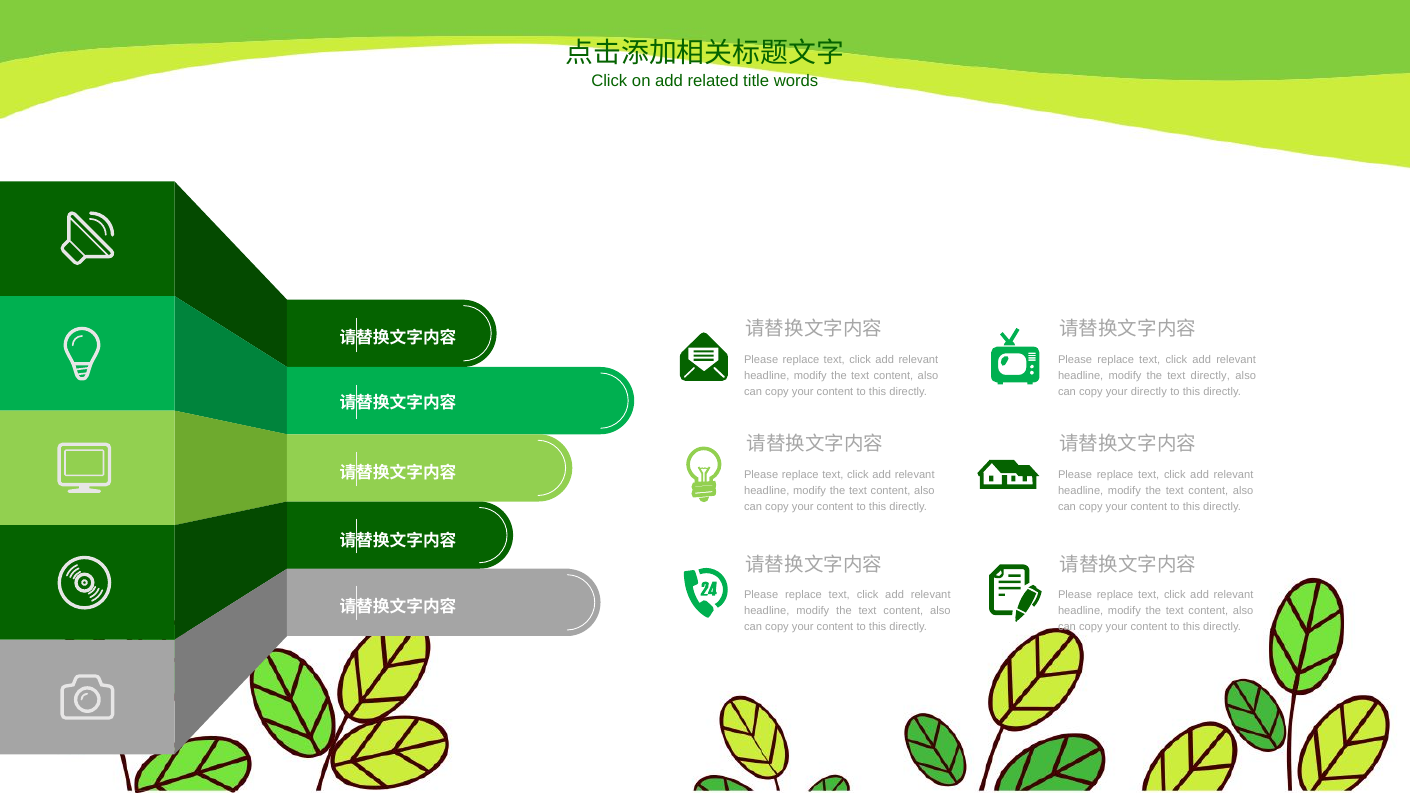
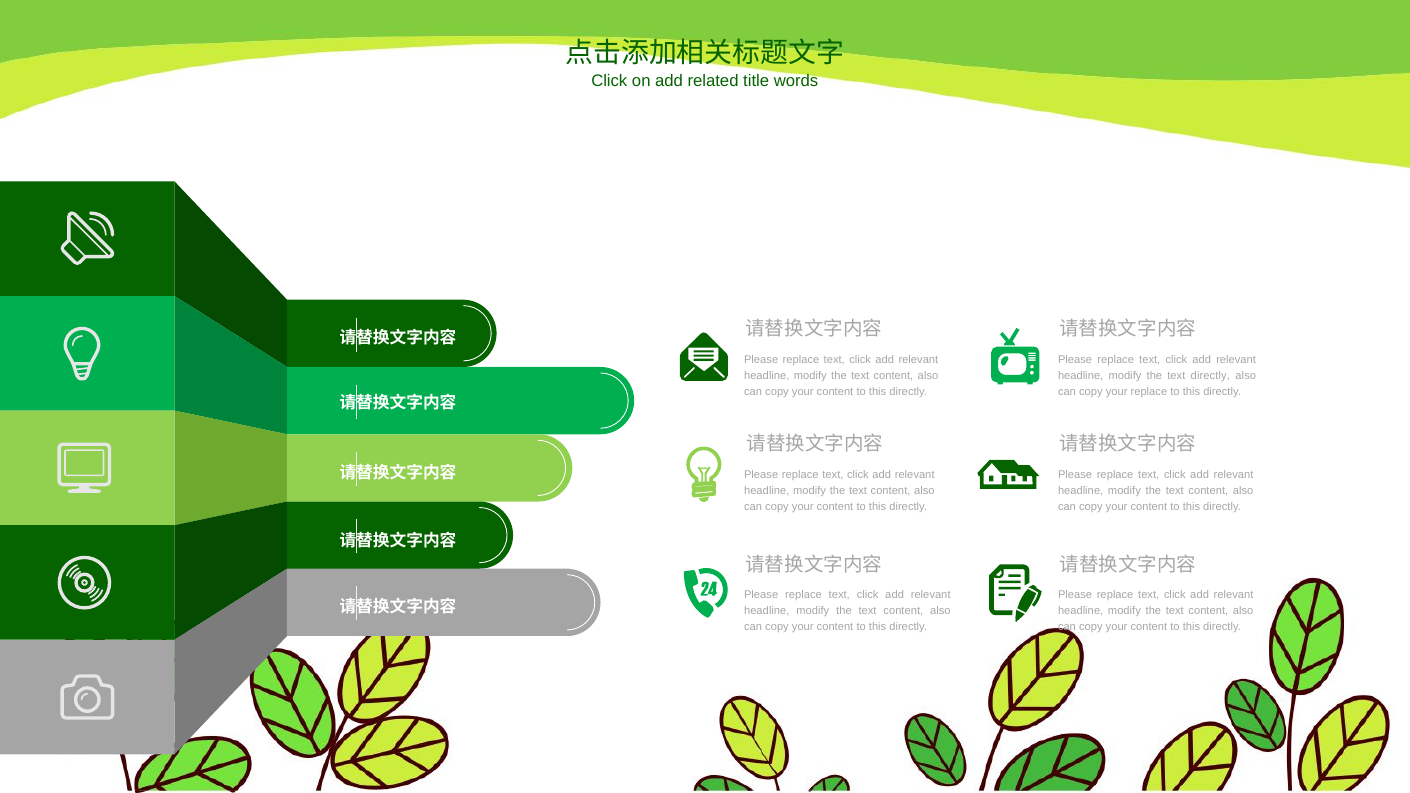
your directly: directly -> replace
